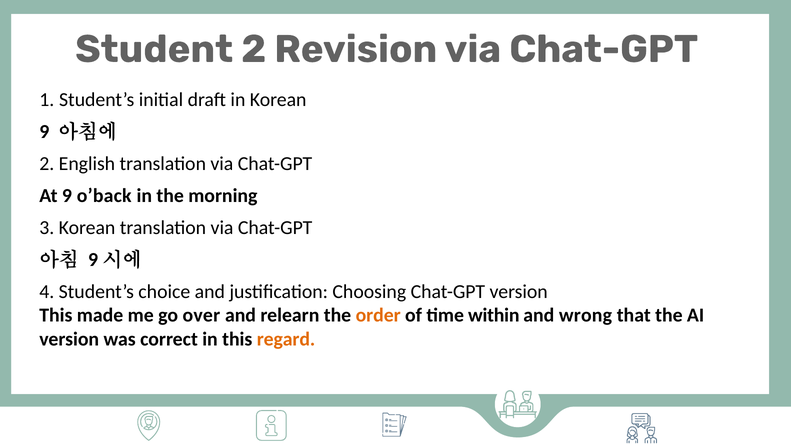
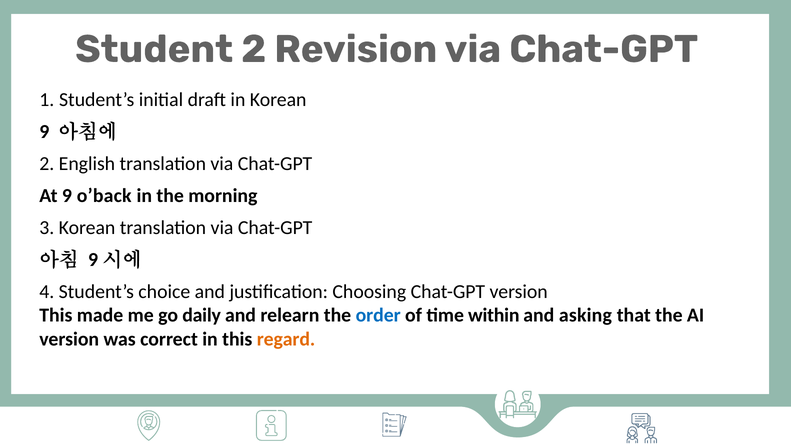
over: over -> daily
order colour: orange -> blue
wrong: wrong -> asking
